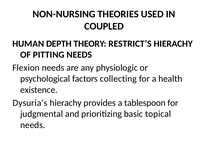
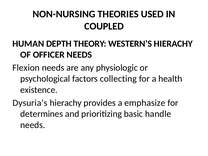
RESTRICT’S: RESTRICT’S -> WESTERN’S
PITTING: PITTING -> OFFICER
tablespoon: tablespoon -> emphasize
judgmental: judgmental -> determines
topical: topical -> handle
